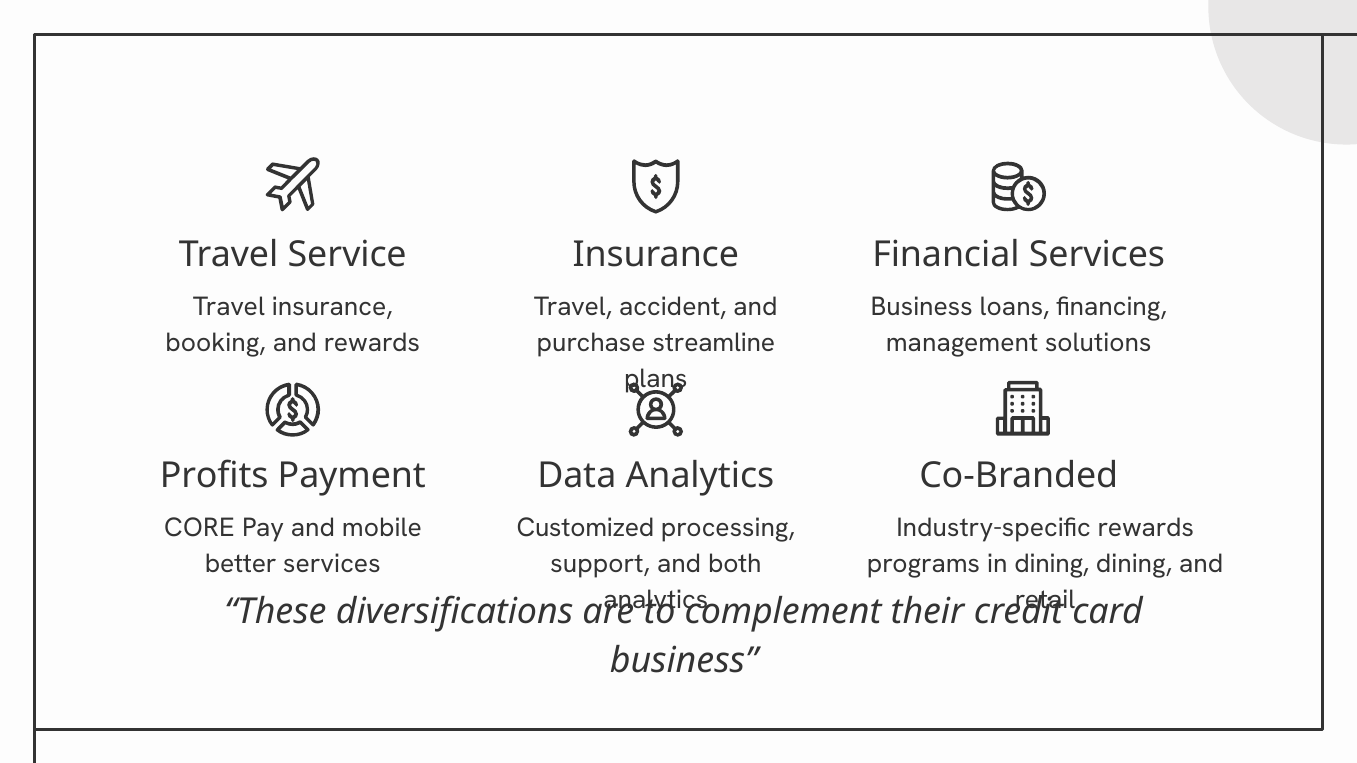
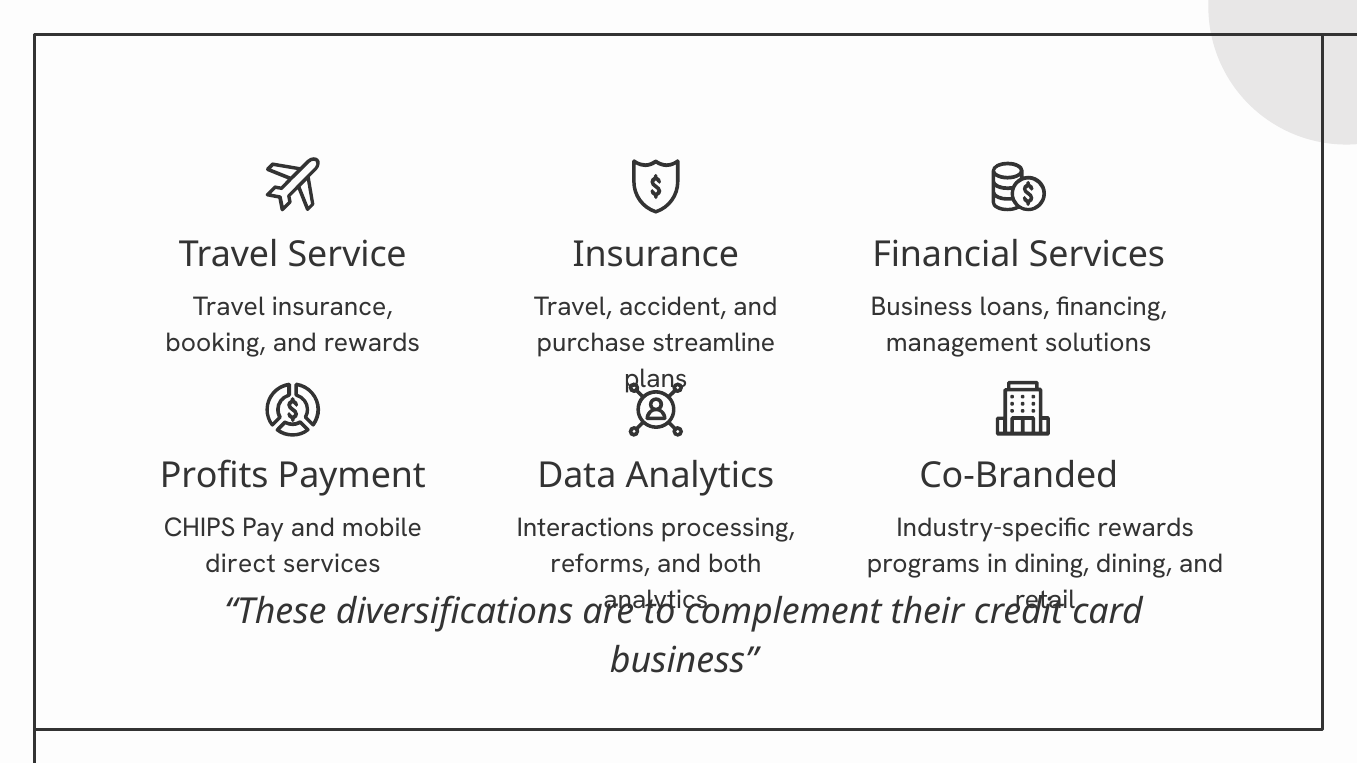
CORE: CORE -> CHIPS
Customized: Customized -> Interactions
better: better -> direct
support: support -> reforms
